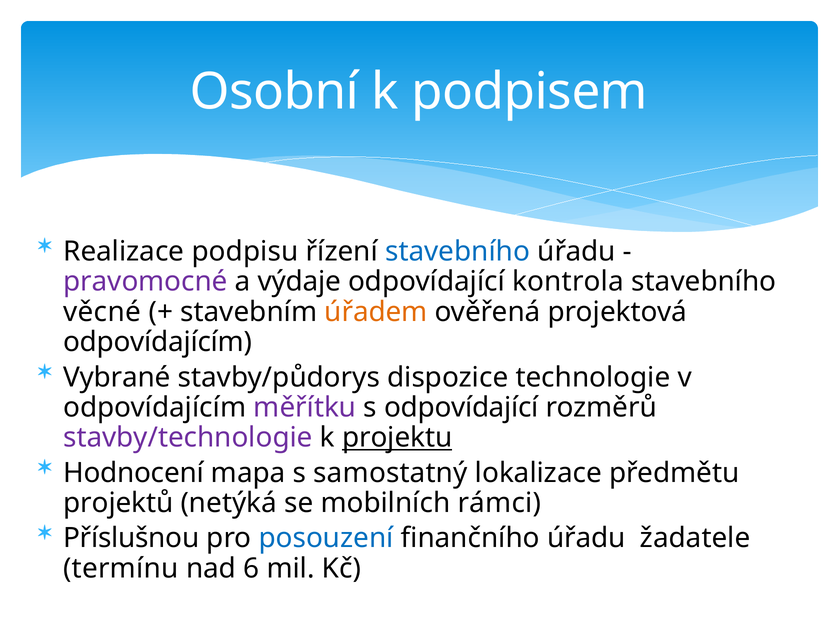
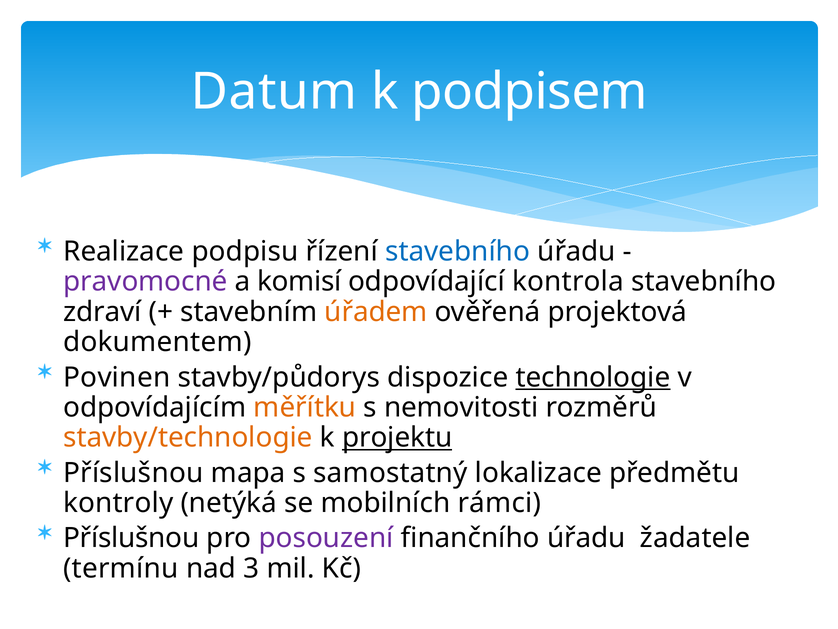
Osobní: Osobní -> Datum
výdaje: výdaje -> komisí
věcné: věcné -> zdraví
odpovídajícím at (158, 342): odpovídajícím -> dokumentem
Vybrané: Vybrané -> Povinen
technologie underline: none -> present
měřítku colour: purple -> orange
s odpovídající: odpovídající -> nemovitosti
stavby/technologie colour: purple -> orange
Hodnocení at (134, 472): Hodnocení -> Příslušnou
projektů: projektů -> kontroly
posouzení colour: blue -> purple
6: 6 -> 3
